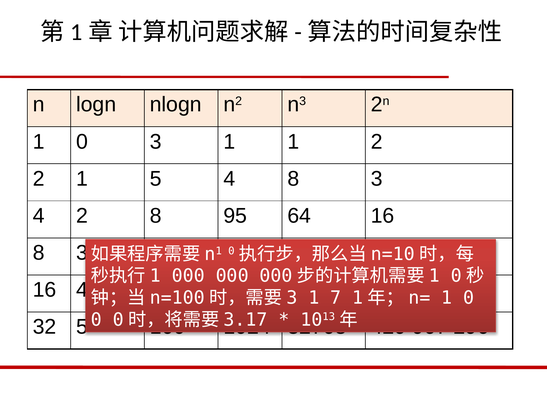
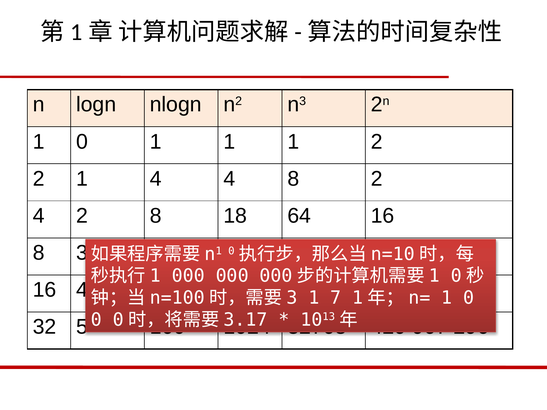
0 3: 3 -> 1
1 5: 5 -> 4
4 8 3: 3 -> 2
95: 95 -> 18
